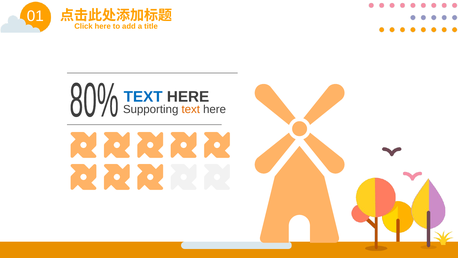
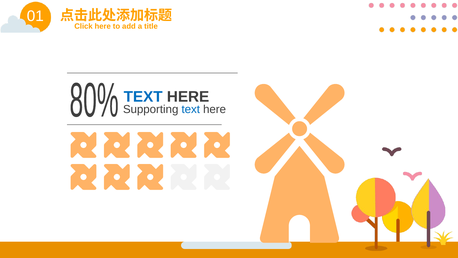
text at (191, 109) colour: orange -> blue
